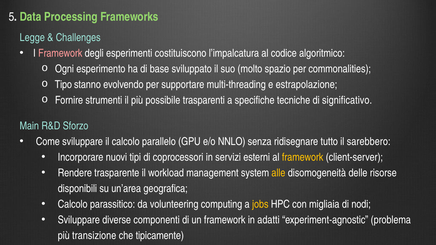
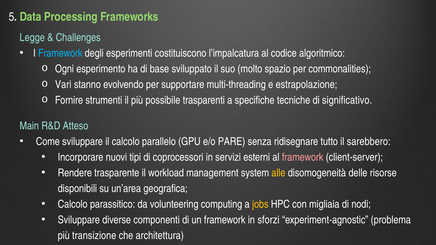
Framework at (60, 53) colour: pink -> light blue
Tipo: Tipo -> Vari
Sforzo: Sforzo -> Atteso
NNLO: NNLO -> PARE
framework at (303, 157) colour: yellow -> pink
adatti: adatti -> sforzi
tipicamente: tipicamente -> architettura
